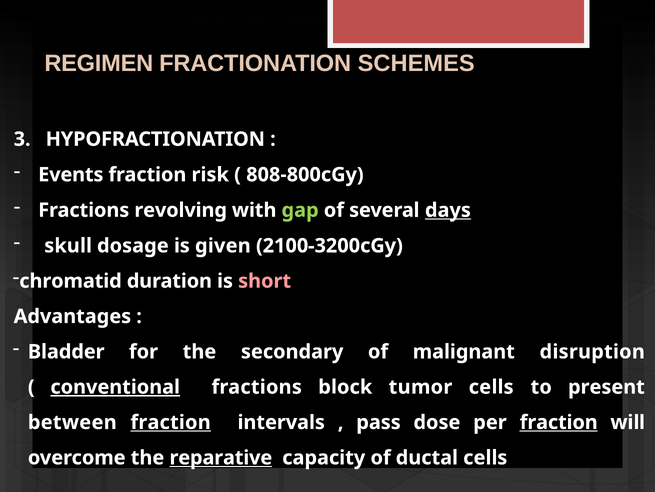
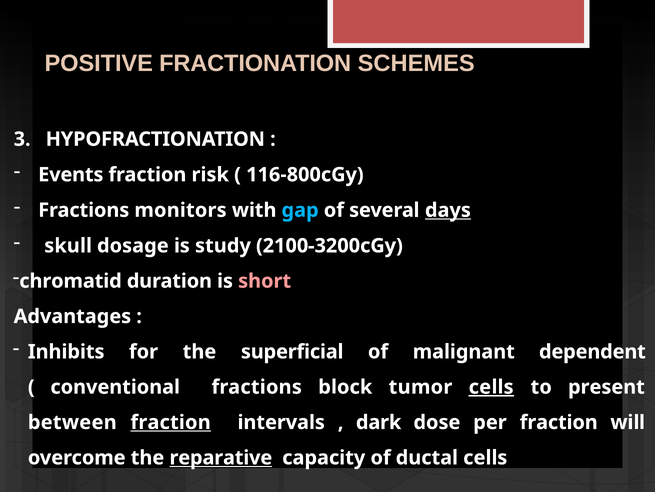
REGIMEN: REGIMEN -> POSITIVE
808-800cGy: 808-800cGy -> 116-800cGy
revolving: revolving -> monitors
gap colour: light green -> light blue
given: given -> study
Bladder: Bladder -> Inhibits
secondary: secondary -> superficial
disruption: disruption -> dependent
conventional underline: present -> none
cells at (491, 387) underline: none -> present
pass: pass -> dark
fraction at (559, 422) underline: present -> none
